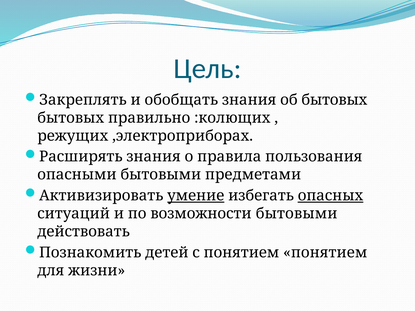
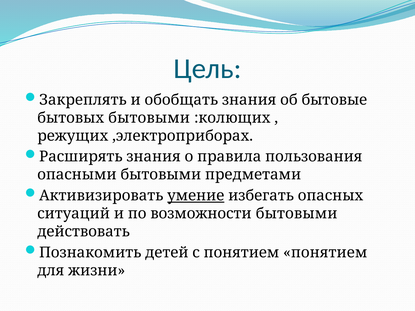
об бытовых: бытовых -> бытовые
бытовых правильно: правильно -> бытовыми
опасных underline: present -> none
